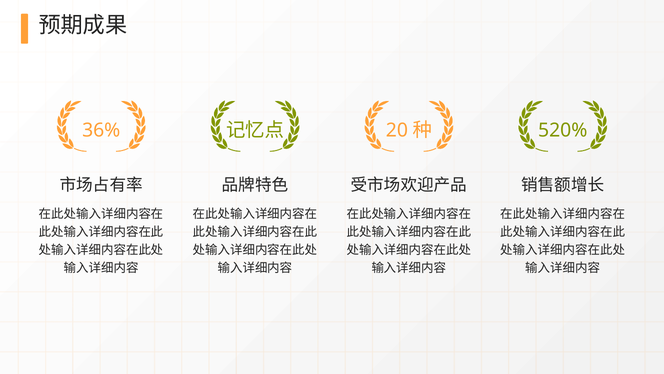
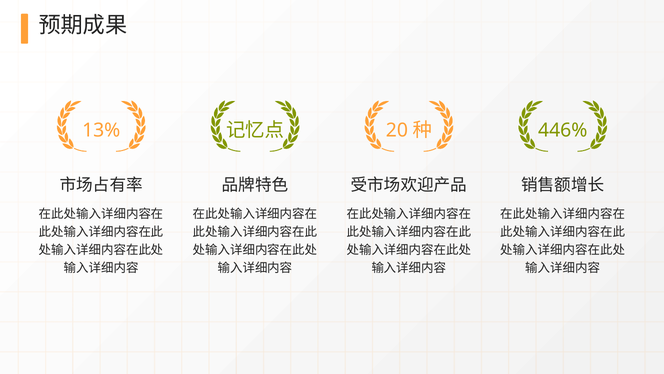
36%: 36% -> 13%
520%: 520% -> 446%
